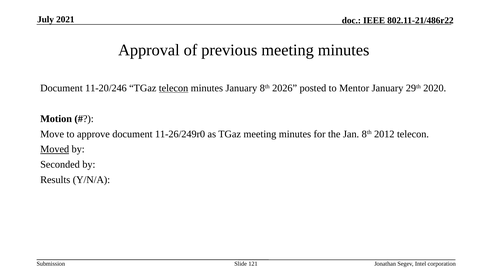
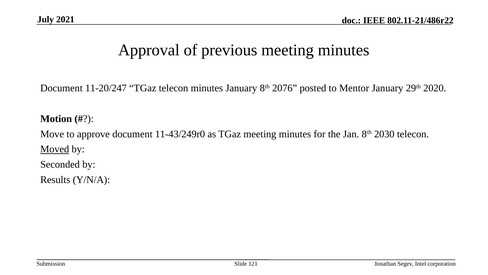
11-20/246: 11-20/246 -> 11-20/247
telecon at (174, 88) underline: present -> none
2026: 2026 -> 2076
11-26/249r0: 11-26/249r0 -> 11-43/249r0
2012: 2012 -> 2030
